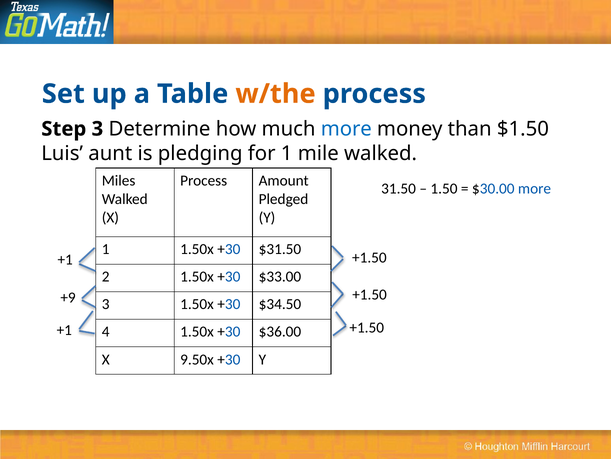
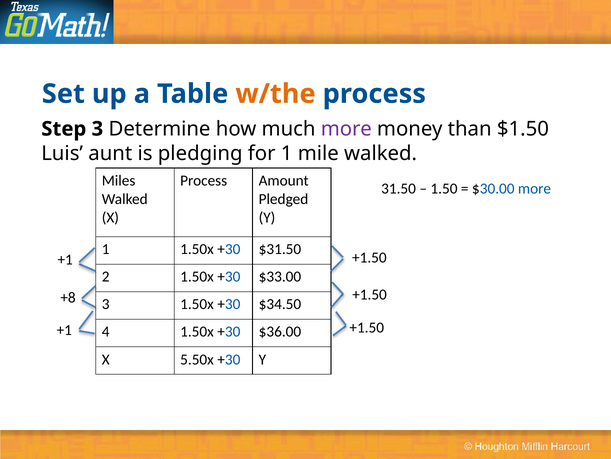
more at (346, 129) colour: blue -> purple
+9: +9 -> +8
9.50x: 9.50x -> 5.50x
